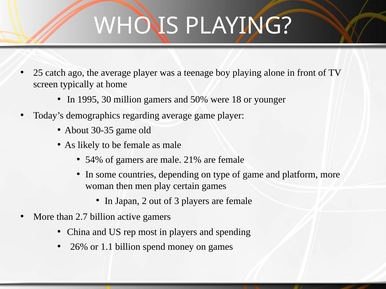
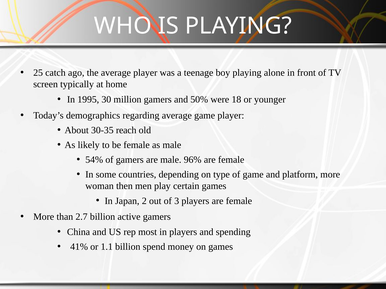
30-35 game: game -> reach
21%: 21% -> 96%
26%: 26% -> 41%
